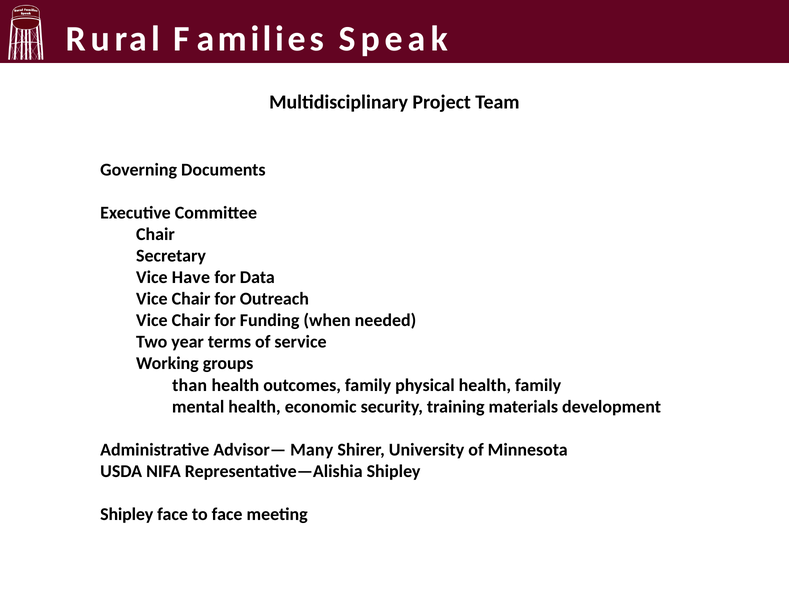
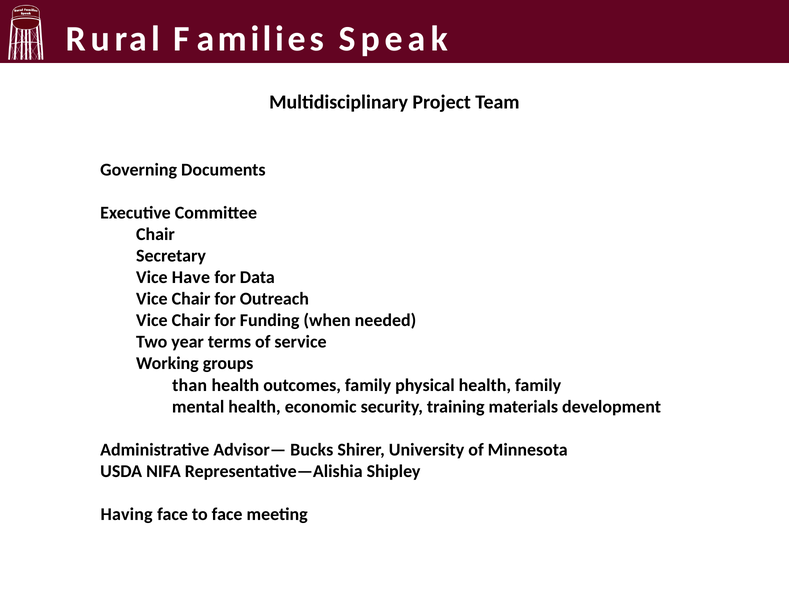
Many: Many -> Bucks
Shipley at (127, 514): Shipley -> Having
